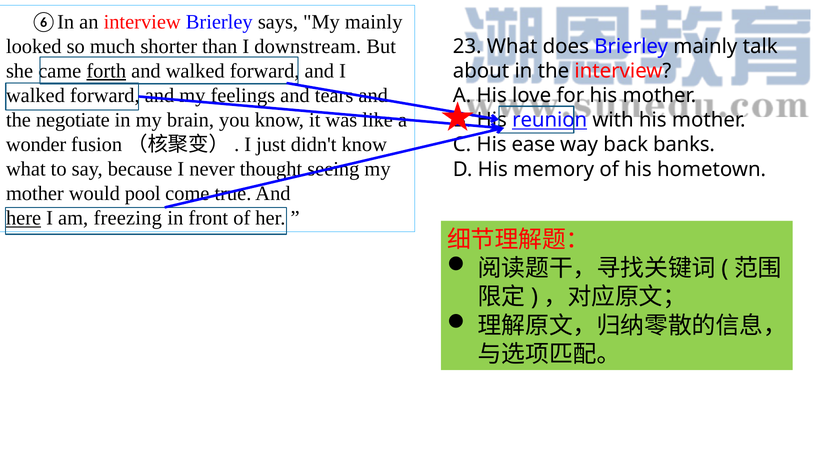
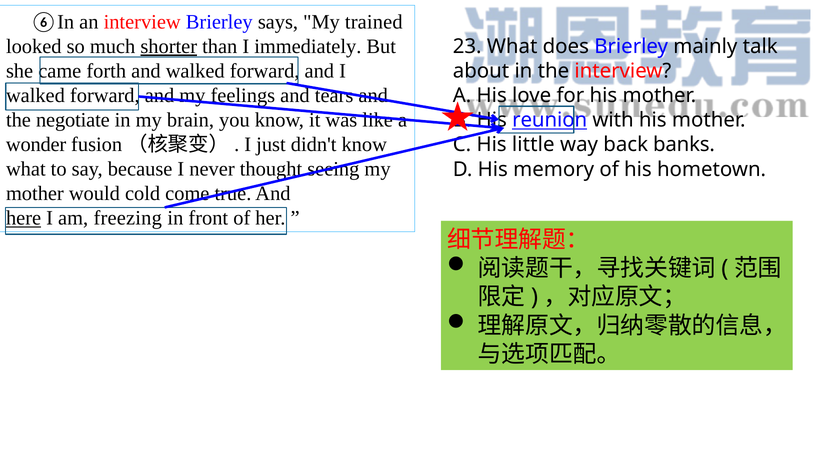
My mainly: mainly -> trained
shorter underline: none -> present
downstream: downstream -> immediately
forth underline: present -> none
ease: ease -> little
pool: pool -> cold
